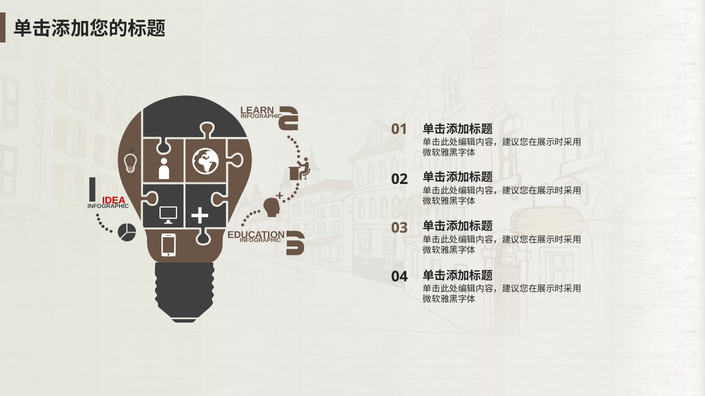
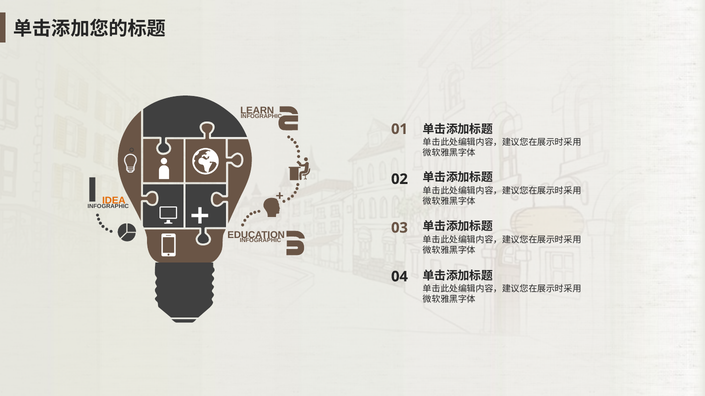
IDEA colour: red -> orange
